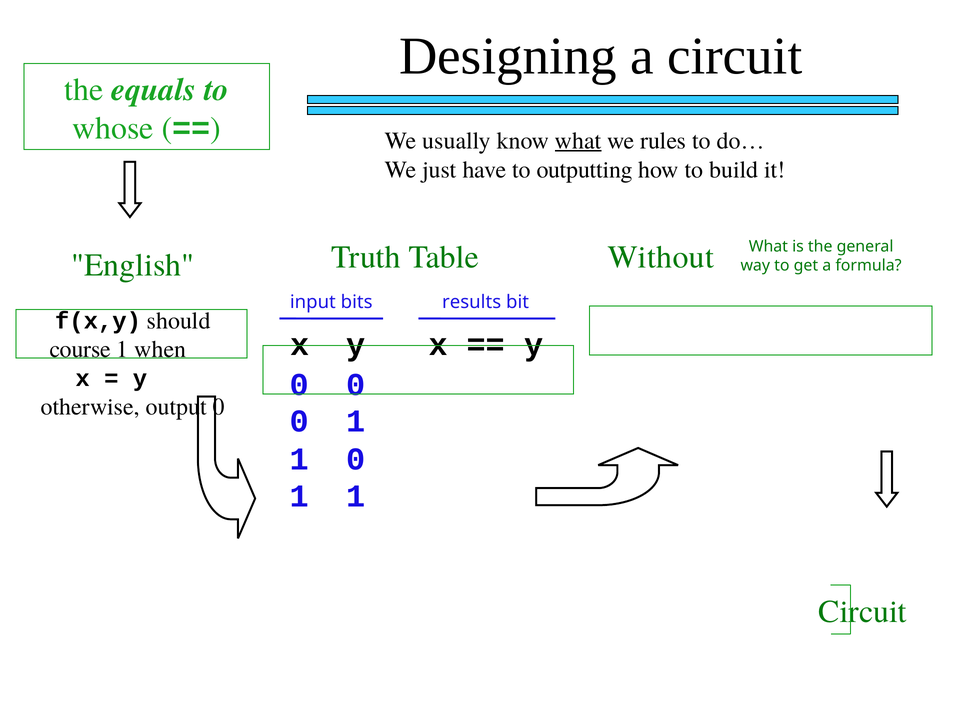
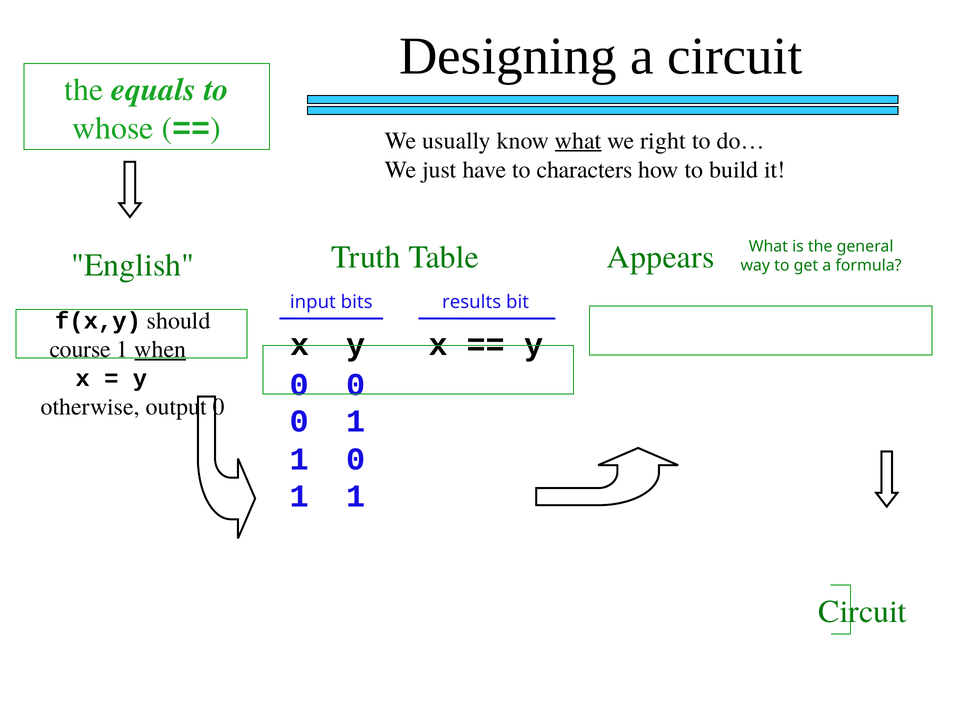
rules: rules -> right
outputting: outputting -> characters
Without: Without -> Appears
when underline: none -> present
